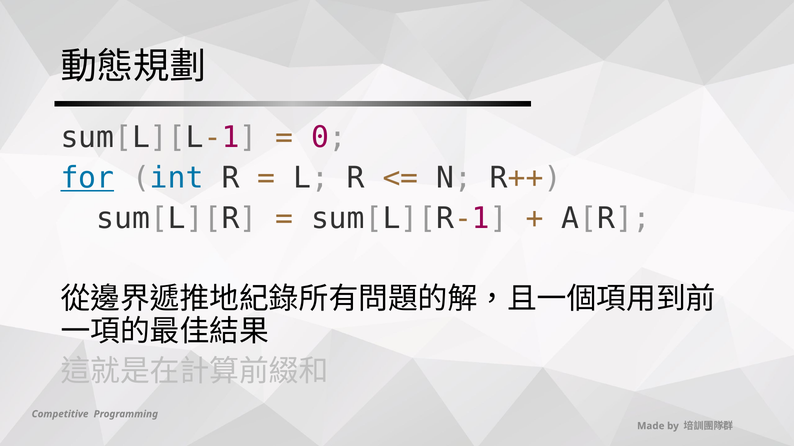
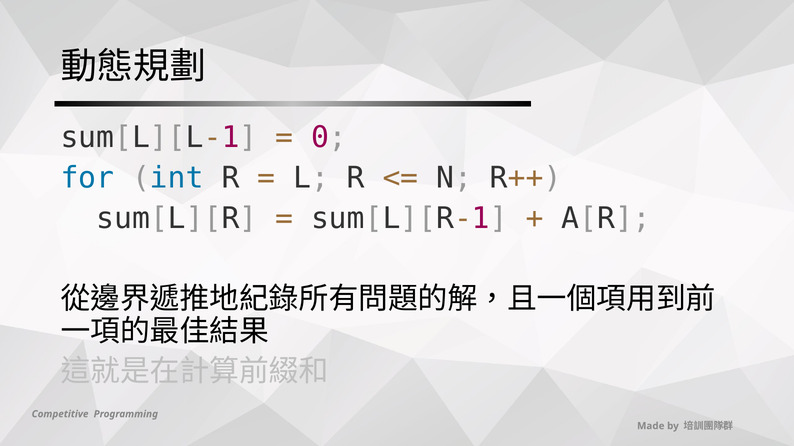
for underline: present -> none
